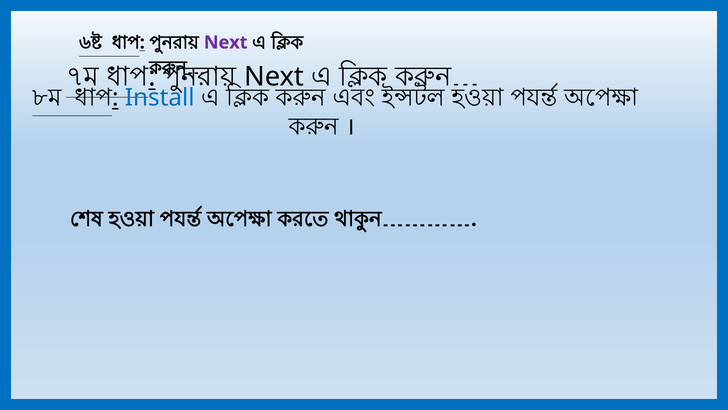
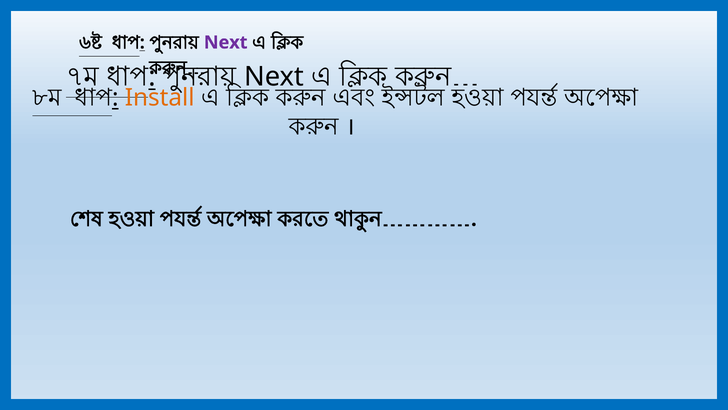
Install colour: blue -> orange
